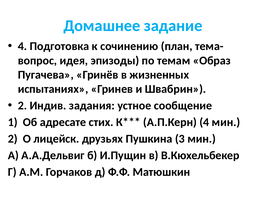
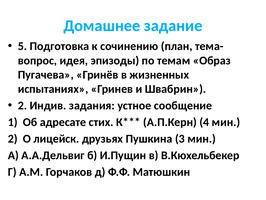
4 at (22, 46): 4 -> 5
